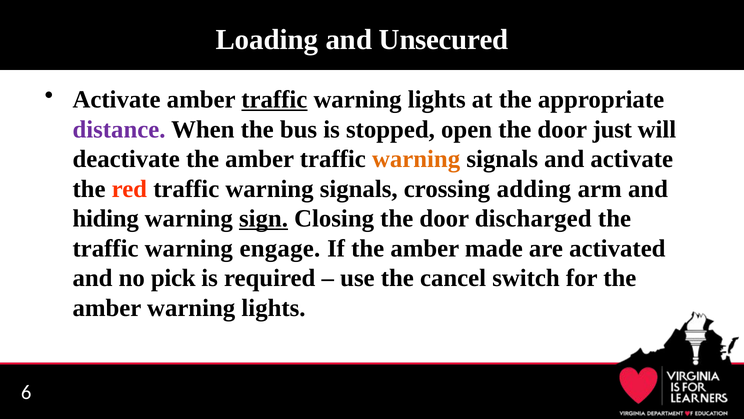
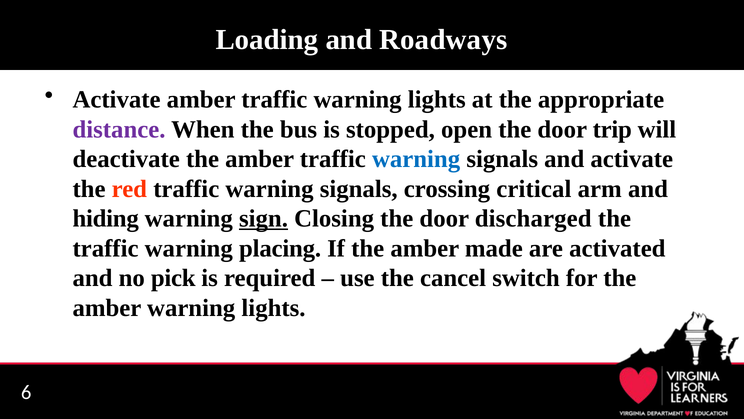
Unsecured: Unsecured -> Roadways
traffic at (274, 99) underline: present -> none
just: just -> trip
warning at (416, 159) colour: orange -> blue
adding: adding -> critical
engage: engage -> placing
